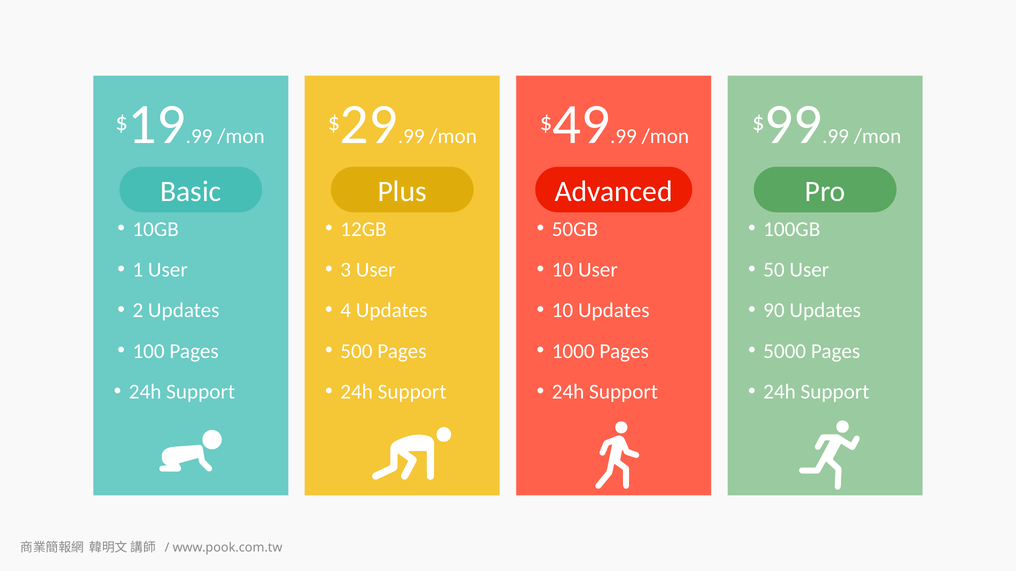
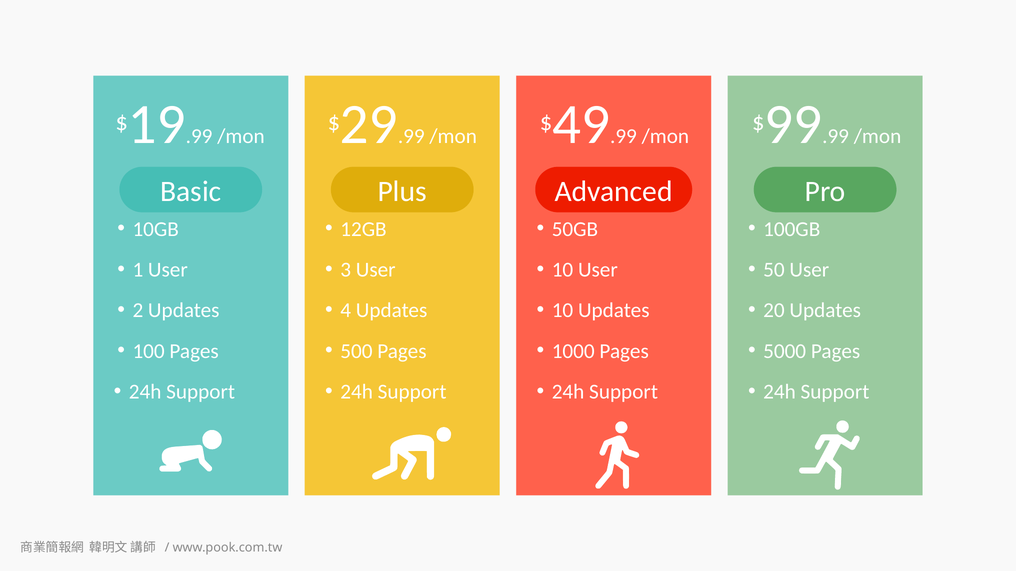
90: 90 -> 20
